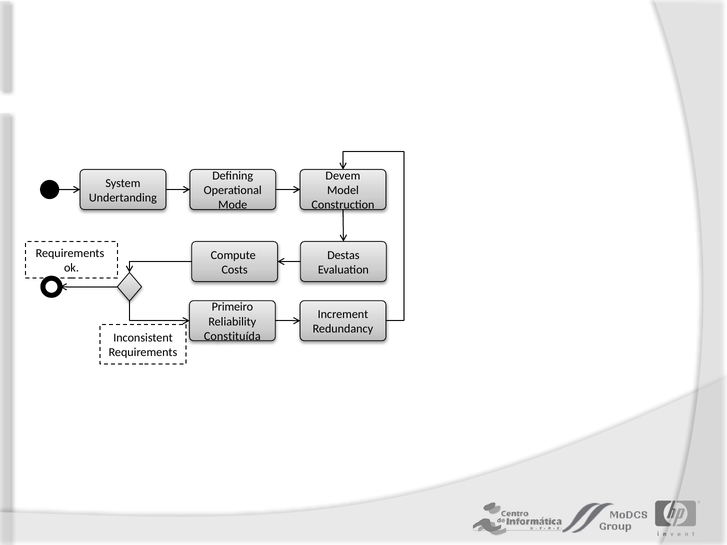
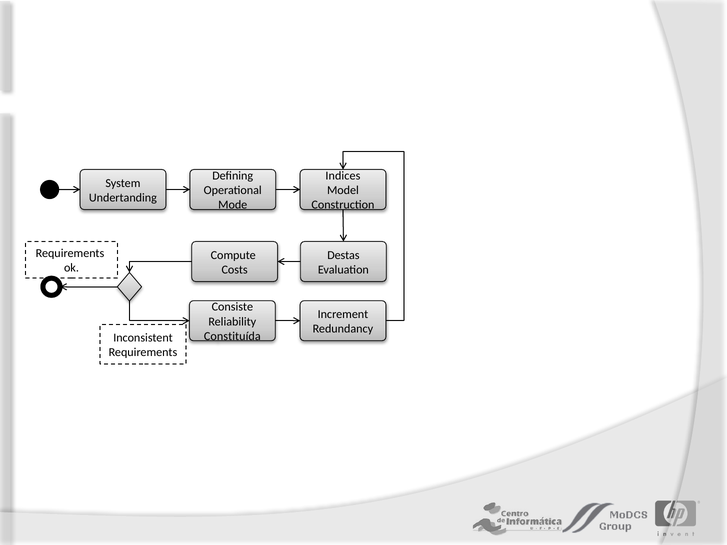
Devem: Devem -> Indices
Primeiro: Primeiro -> Consiste
